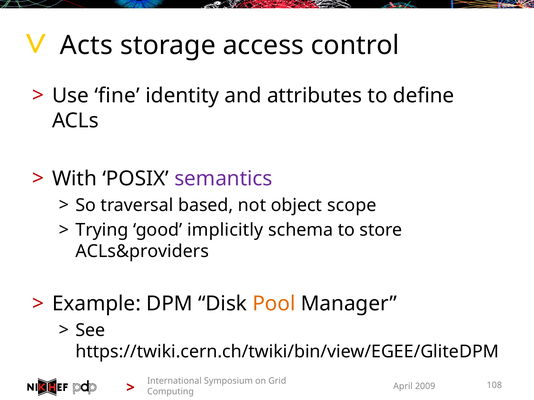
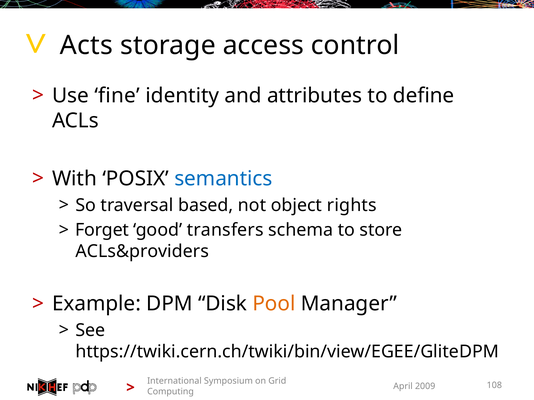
semantics colour: purple -> blue
scope: scope -> rights
Trying: Trying -> Forget
implicitly: implicitly -> transfers
